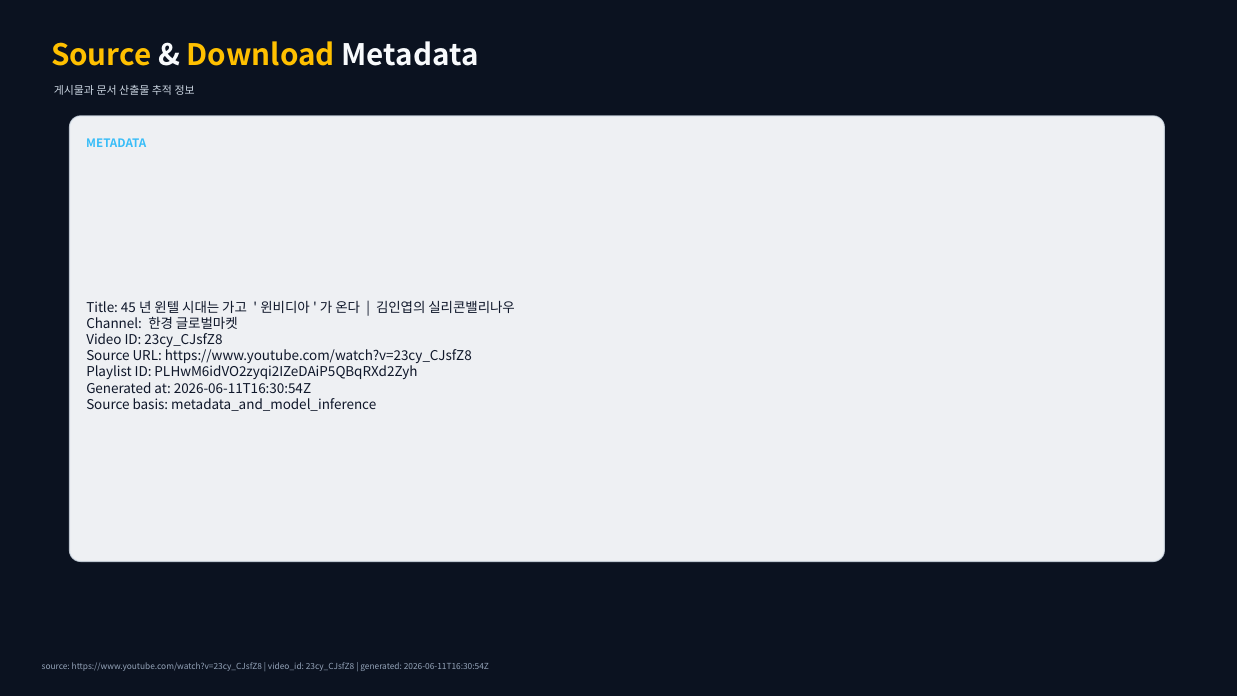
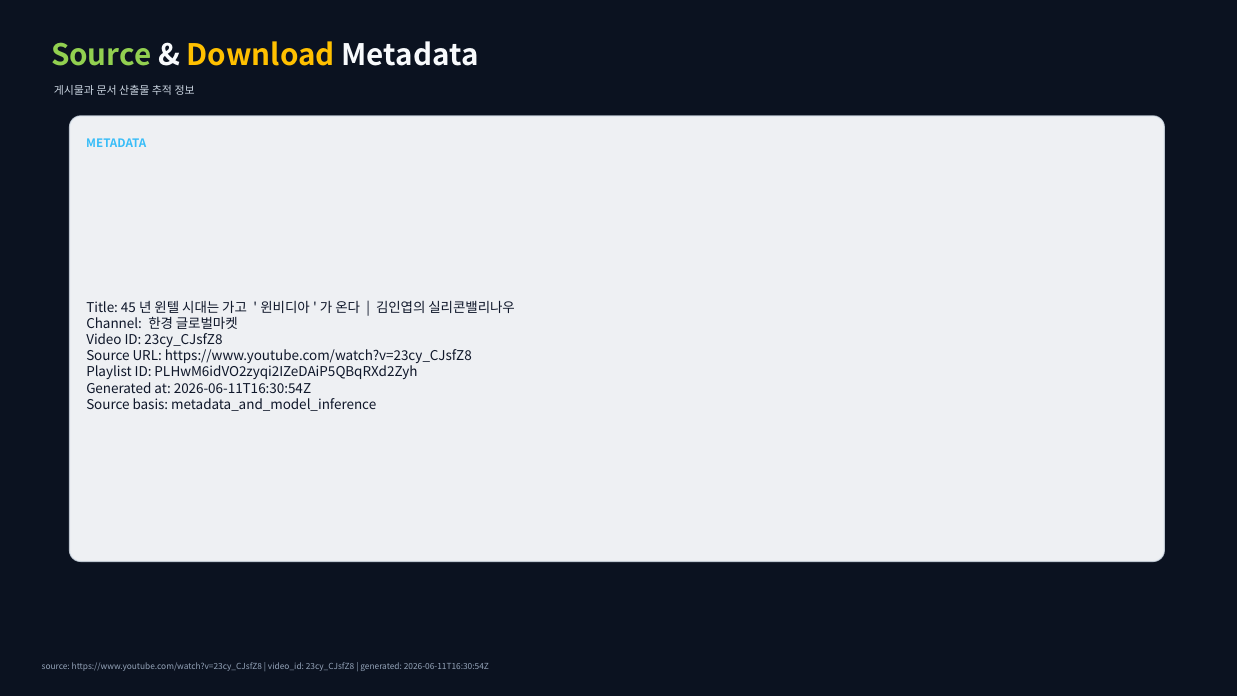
Source at (101, 55) colour: yellow -> light green
